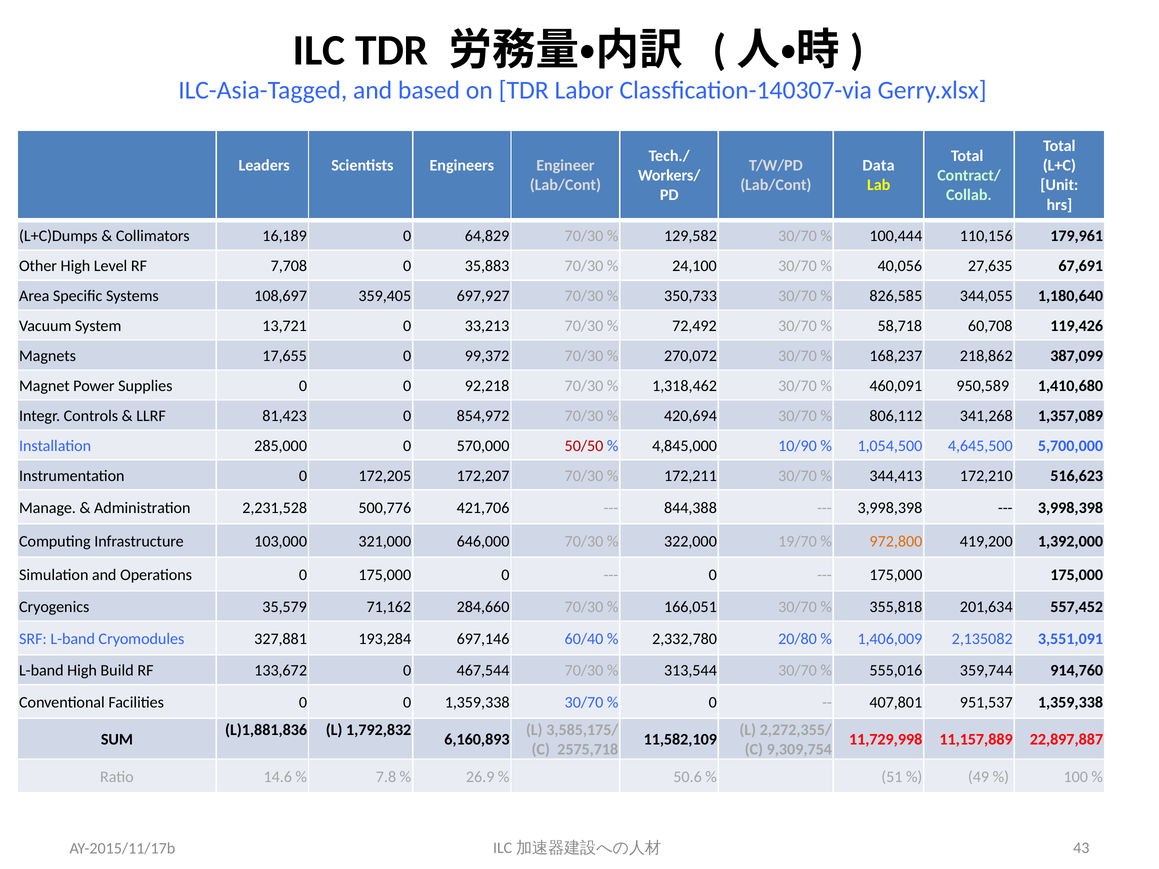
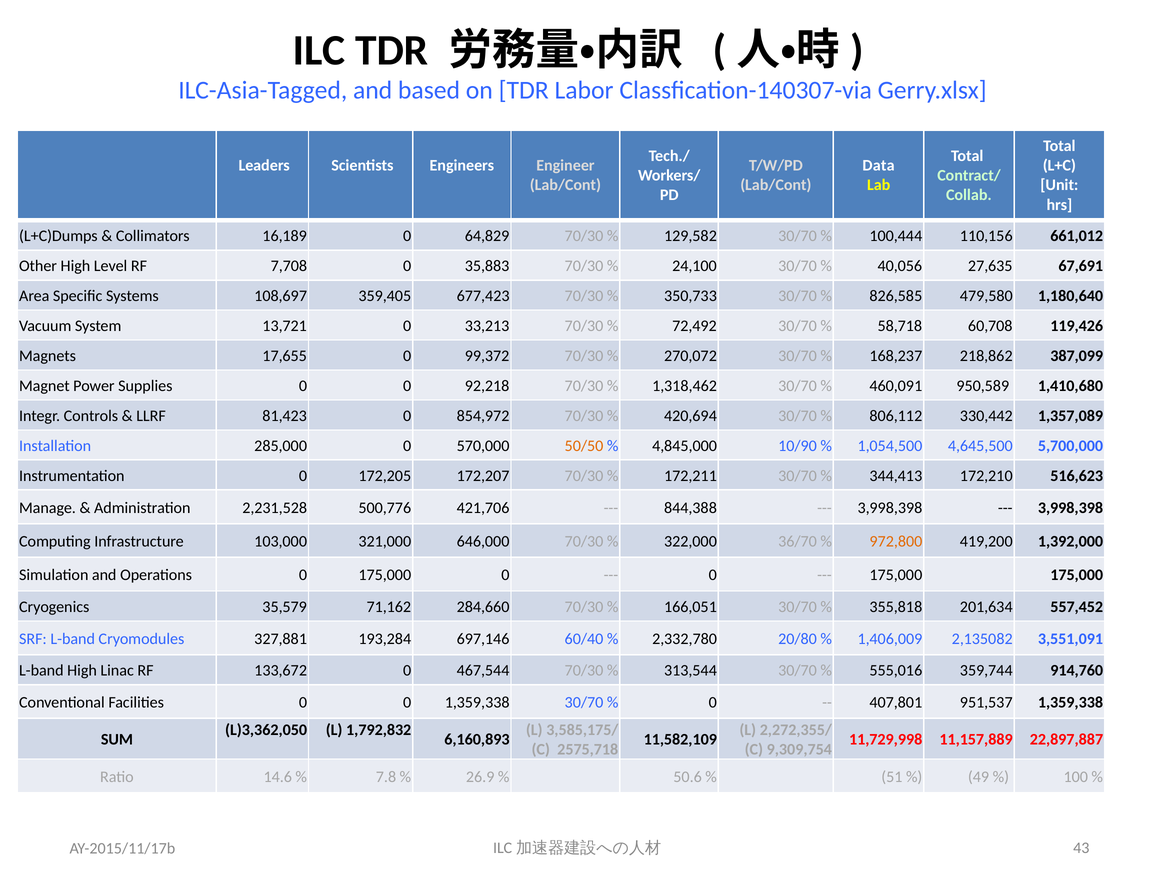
179,961: 179,961 -> 661,012
697,927: 697,927 -> 677,423
344,055: 344,055 -> 479,580
341,268: 341,268 -> 330,442
50/50 colour: red -> orange
19/70: 19/70 -> 36/70
Build: Build -> Linac
L)1,881,836: L)1,881,836 -> L)3,362,050
